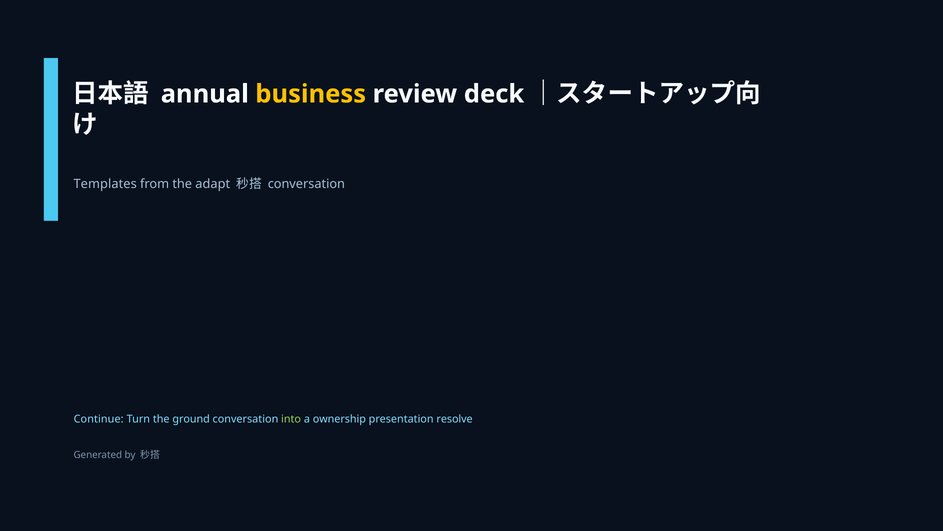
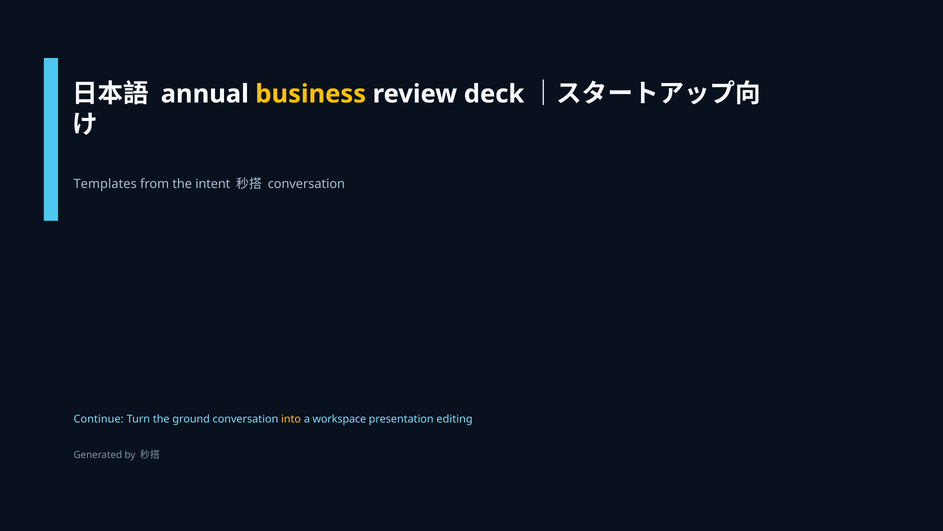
adapt: adapt -> intent
into colour: light green -> yellow
ownership: ownership -> workspace
resolve: resolve -> editing
